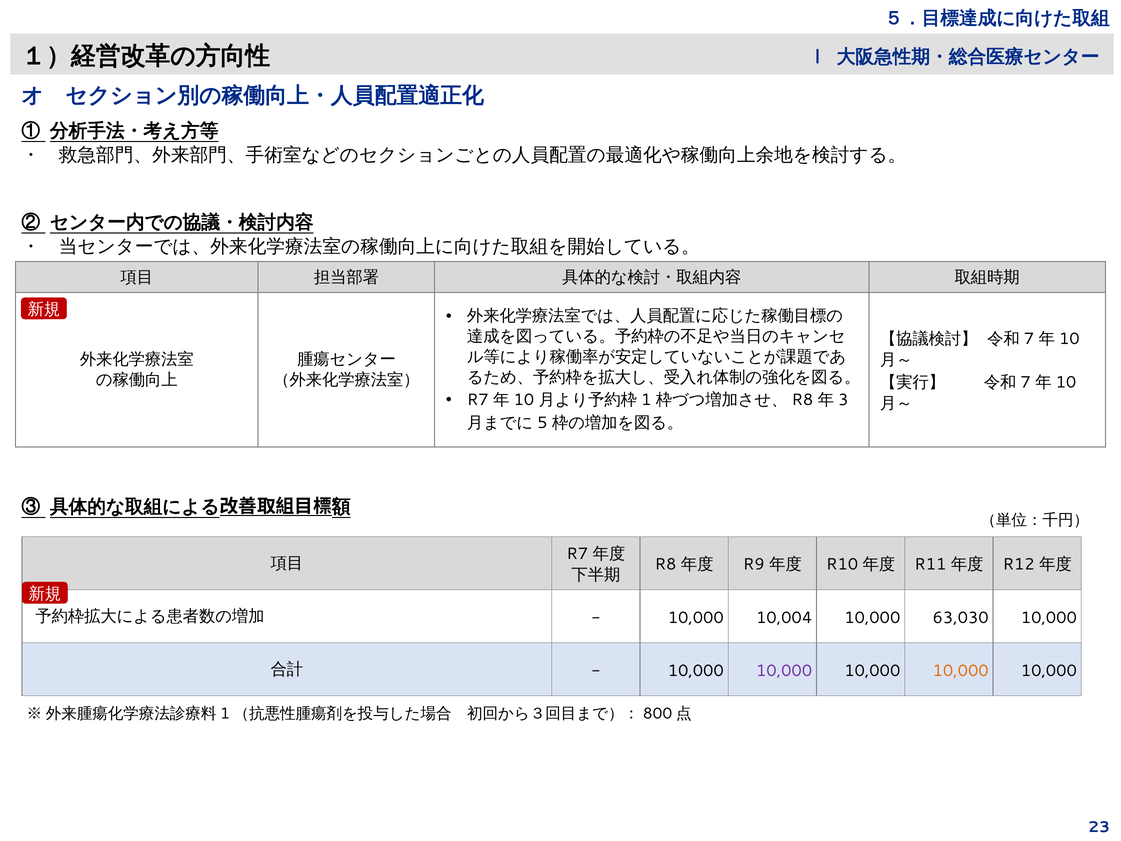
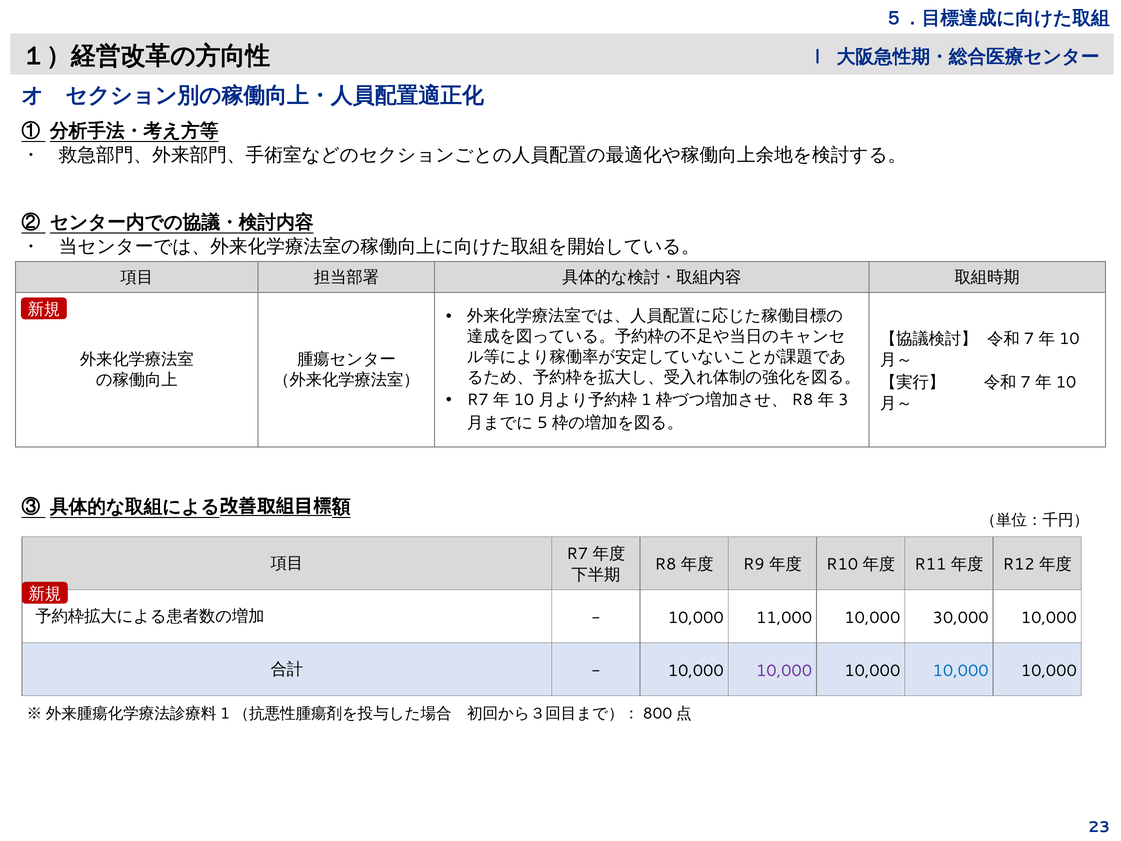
10,004: 10,004 -> 11,000
63,030: 63,030 -> 30,000
10,000 at (961, 670) colour: orange -> blue
